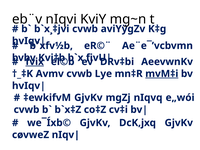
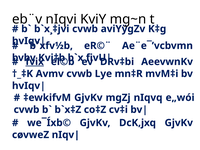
mvM‡i underline: present -> none
